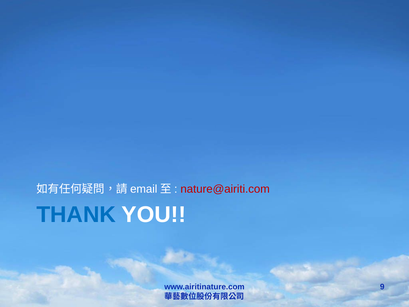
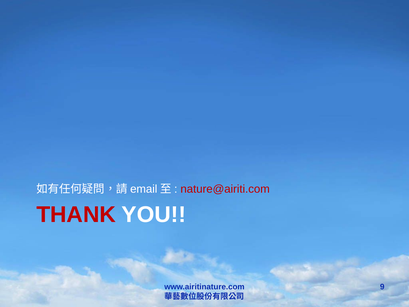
THANK colour: blue -> red
